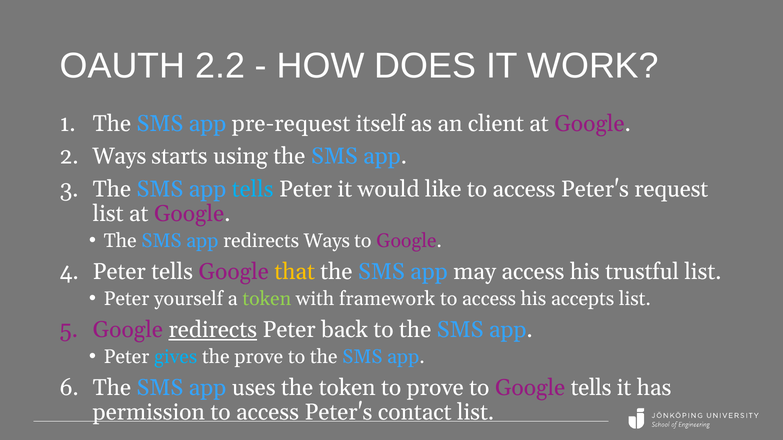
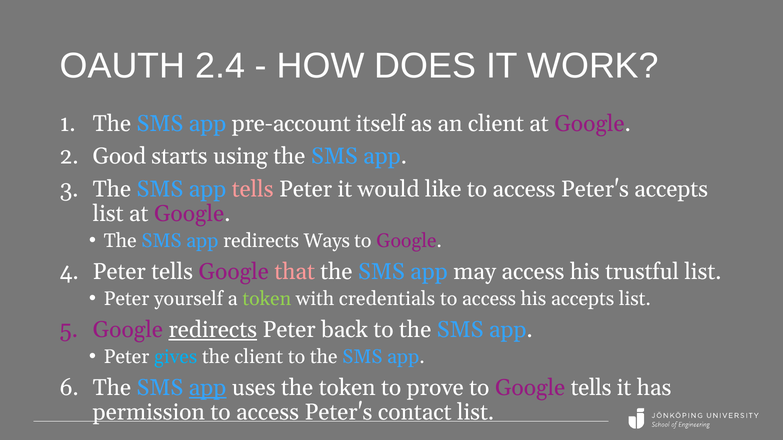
2.2: 2.2 -> 2.4
pre-request: pre-request -> pre-account
Ways at (119, 157): Ways -> Good
tells at (253, 189) colour: light blue -> pink
Peter's request: request -> accepts
that colour: yellow -> pink
framework: framework -> credentials
the prove: prove -> client
app at (208, 388) underline: none -> present
